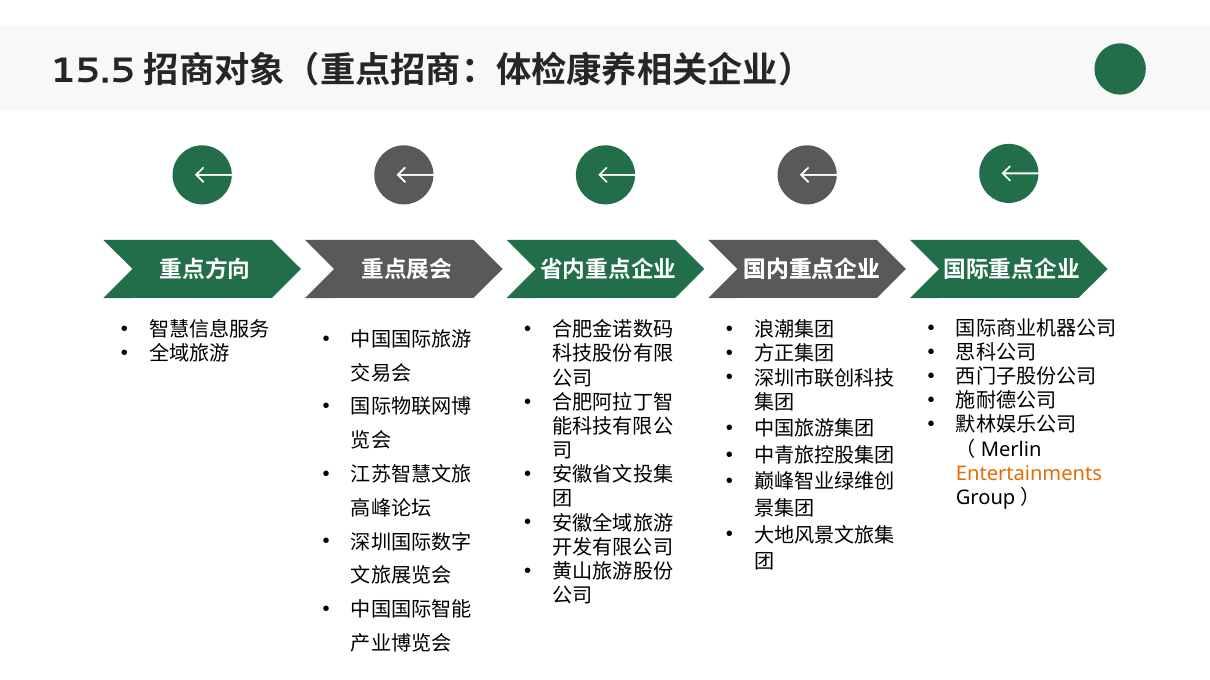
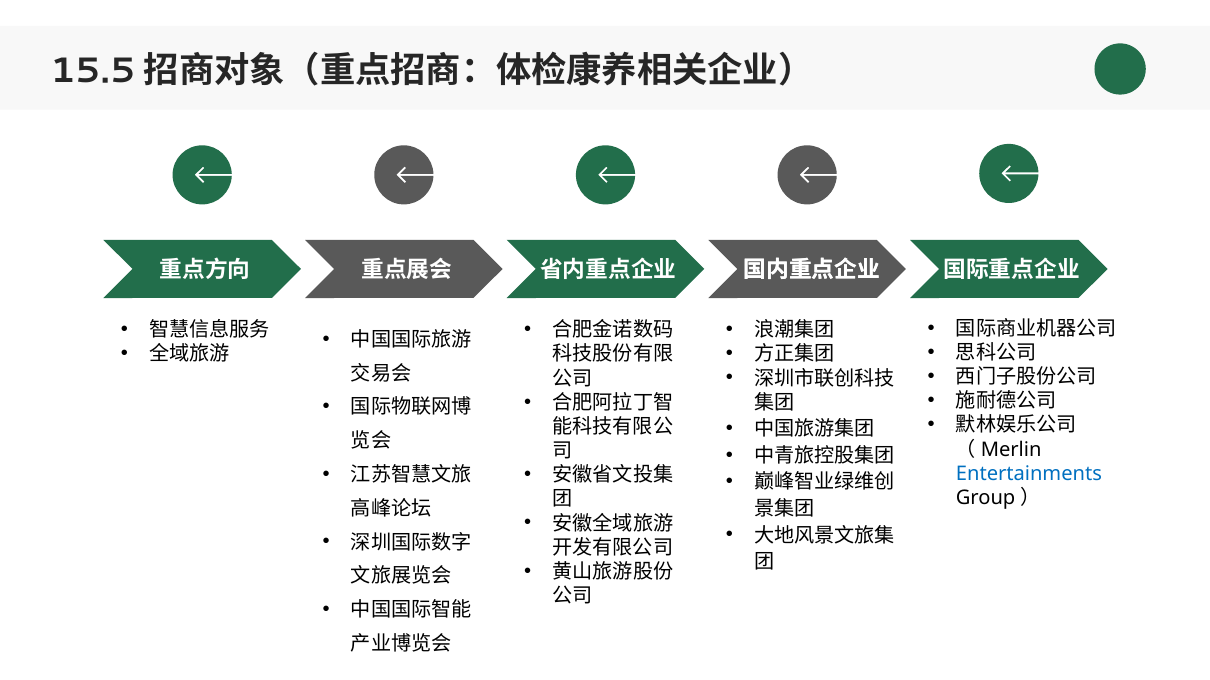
Entertainments colour: orange -> blue
